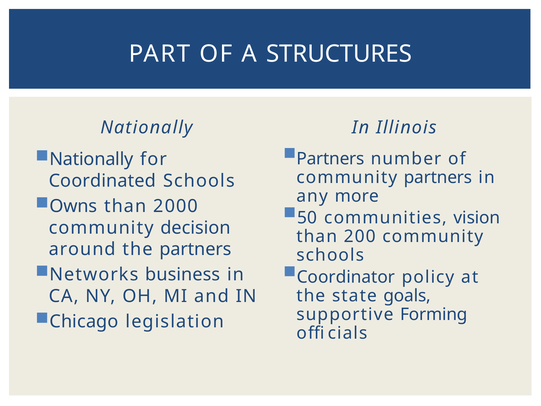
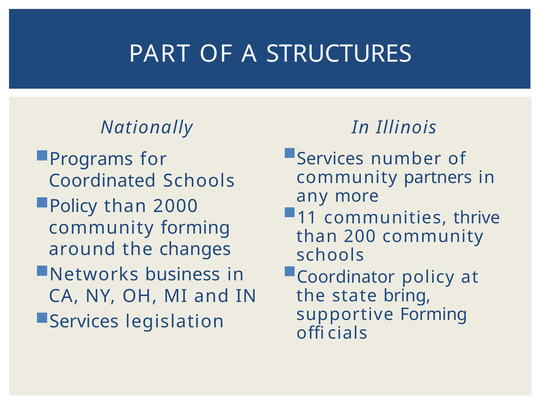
Partners at (330, 159): Partners -> Services
Nationally at (91, 159): Nationally -> Programs
Owns at (73, 206): Owns -> Policy
50: 50 -> 11
vision: vision -> thrive
community decision: decision -> forming
the partners: partners -> changes
goals: goals -> bring
Chicago at (84, 321): Chicago -> Services
